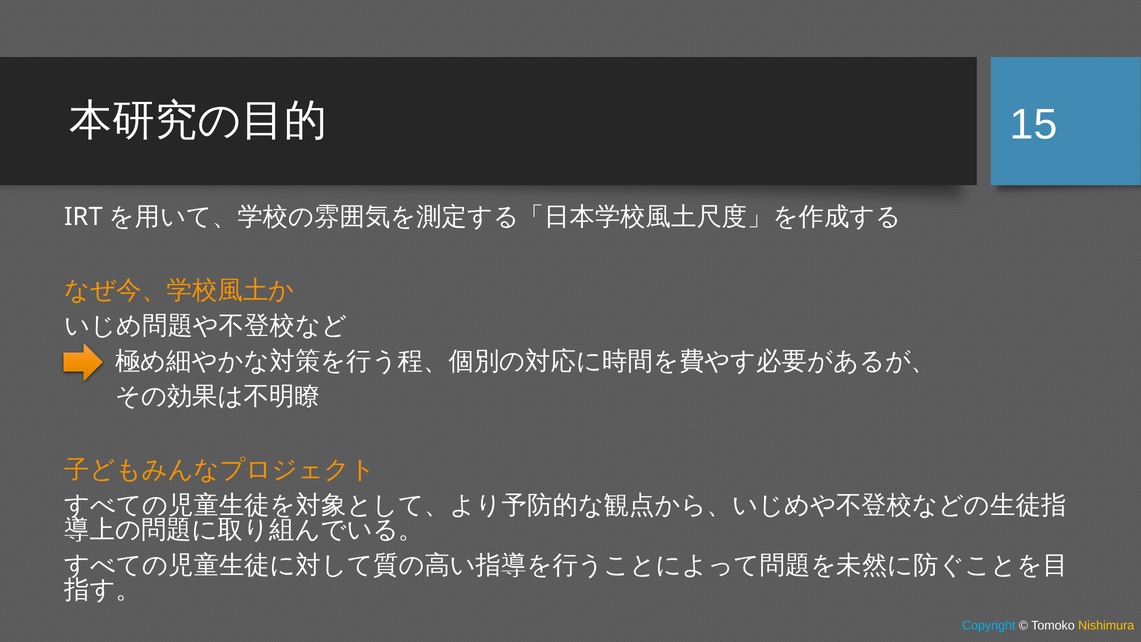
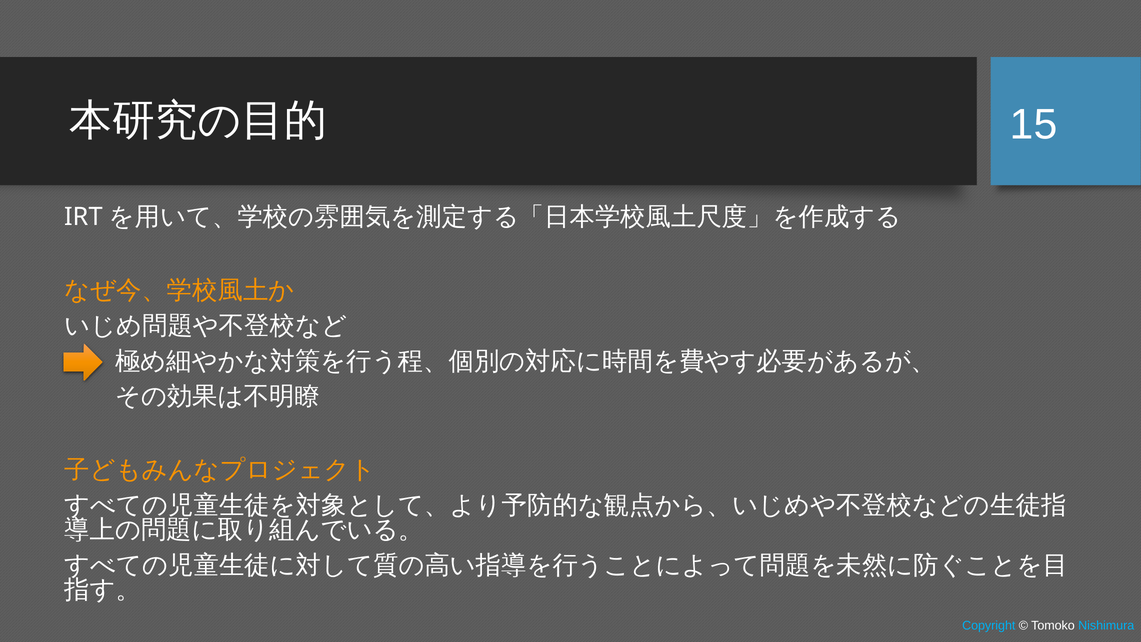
Nishimura colour: yellow -> light blue
